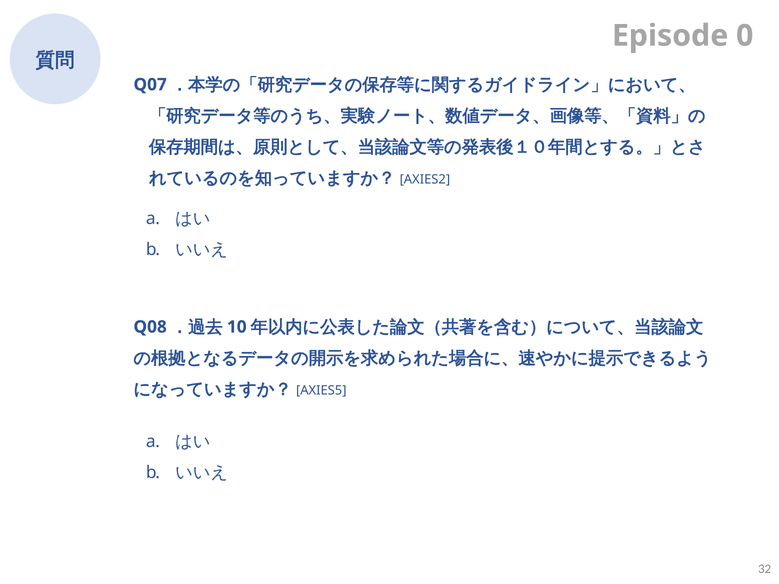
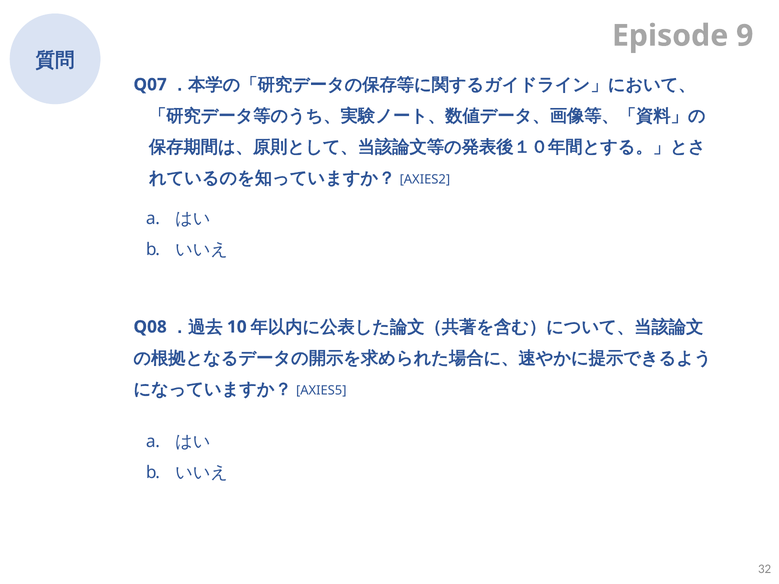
0: 0 -> 9
